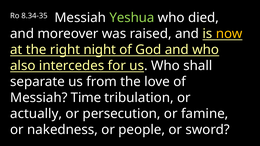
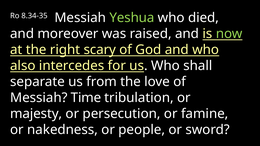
now colour: yellow -> light green
night: night -> scary
actually: actually -> majesty
